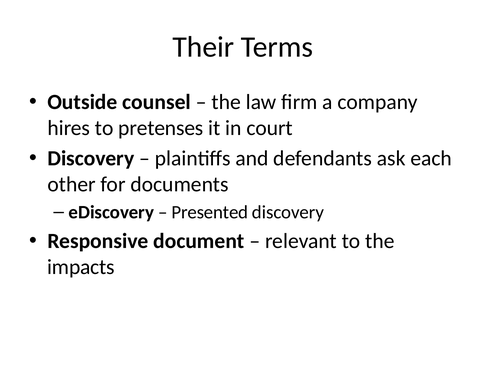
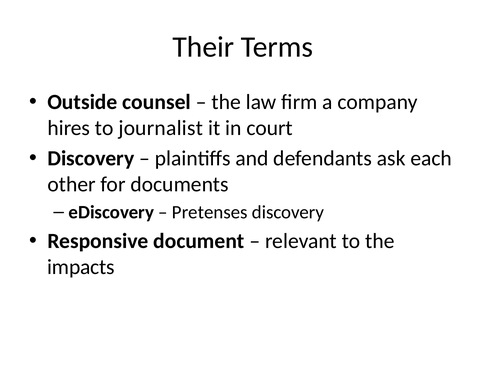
pretenses: pretenses -> journalist
Presented: Presented -> Pretenses
